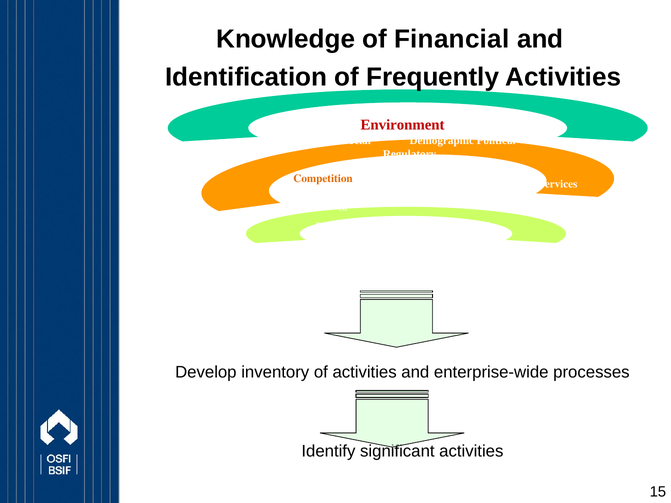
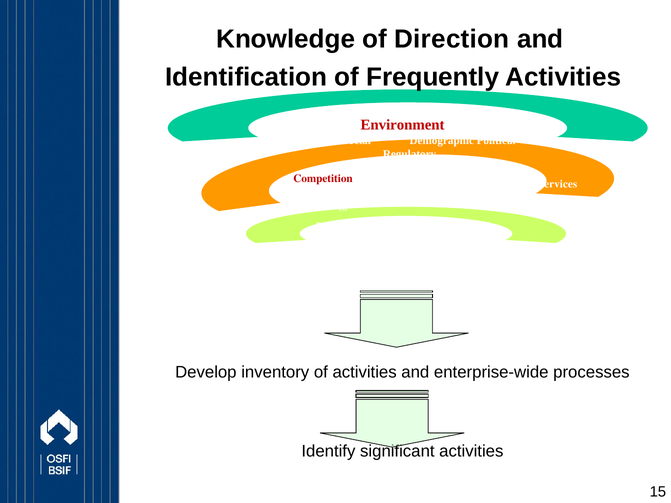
Financial: Financial -> Direction
Competition colour: orange -> red
Pursuing/Services: Pursuing/Services -> Inherent/Services
